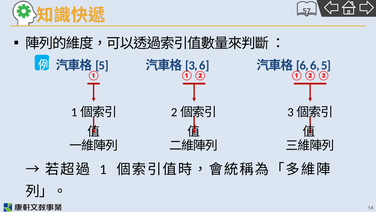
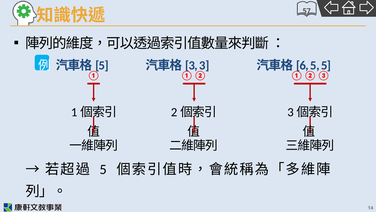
6 at (204, 65): 6 -> 3
6 at (315, 65): 6 -> 5
1 at (103, 169): 1 -> 5
